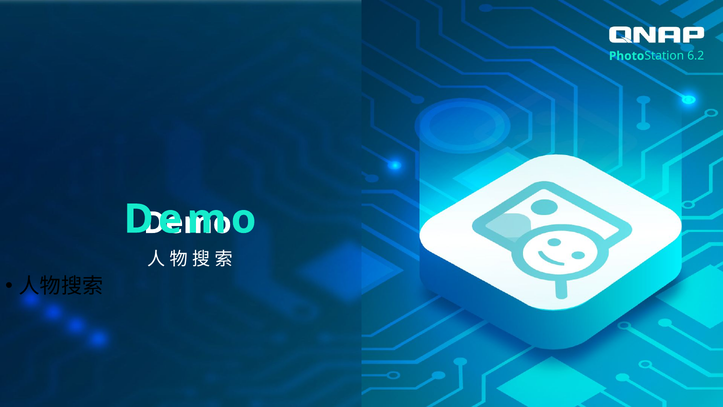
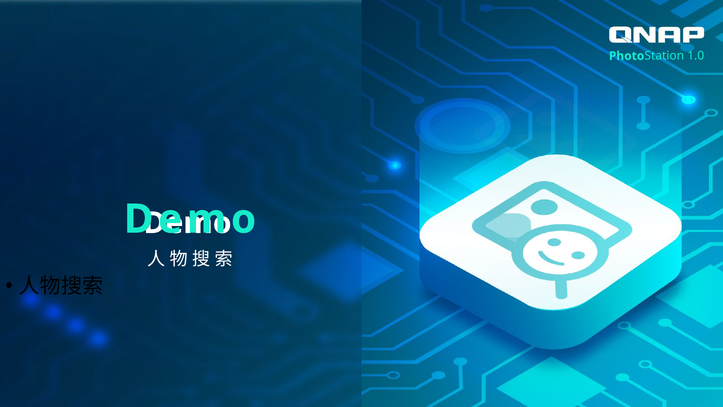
6.2: 6.2 -> 1.0
